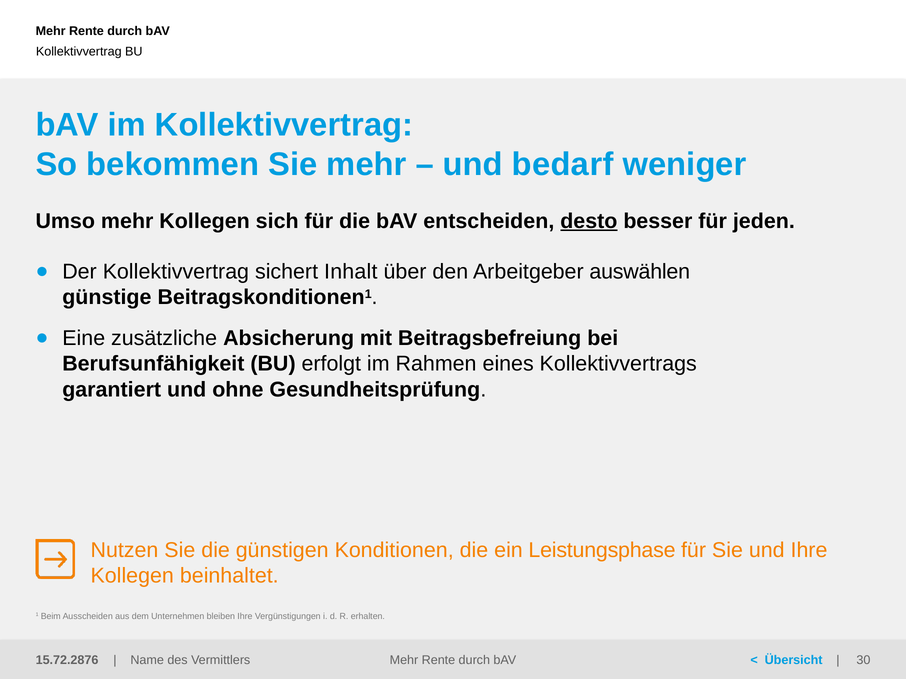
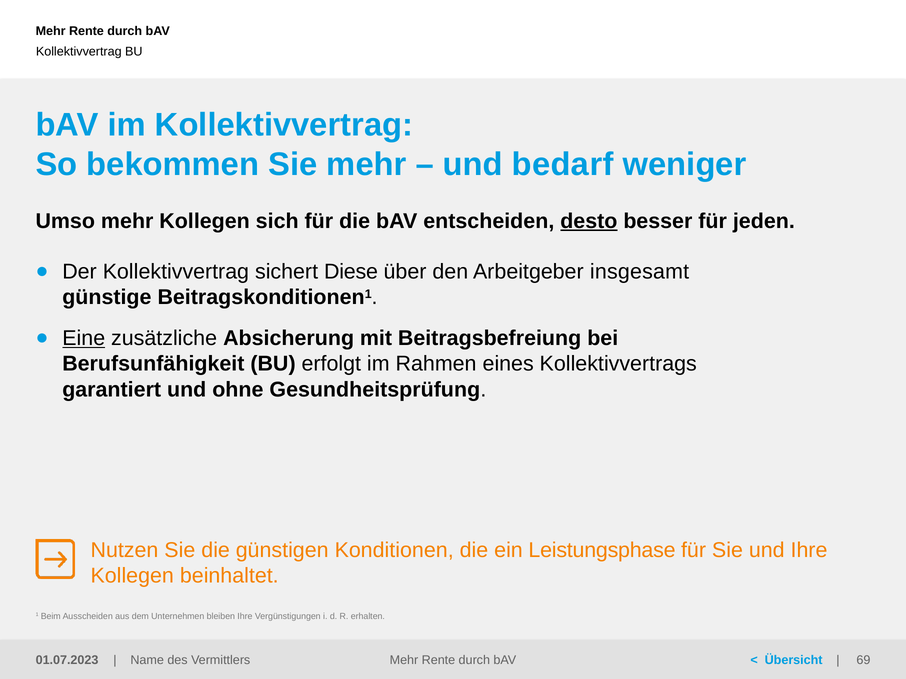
Inhalt: Inhalt -> Diese
auswählen: auswählen -> insgesamt
Eine underline: none -> present
15.72.2876: 15.72.2876 -> 01.07.2023
30: 30 -> 69
